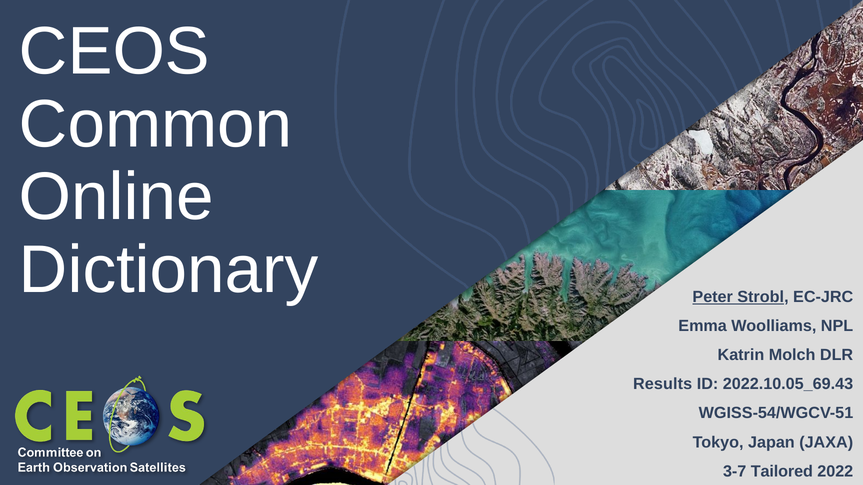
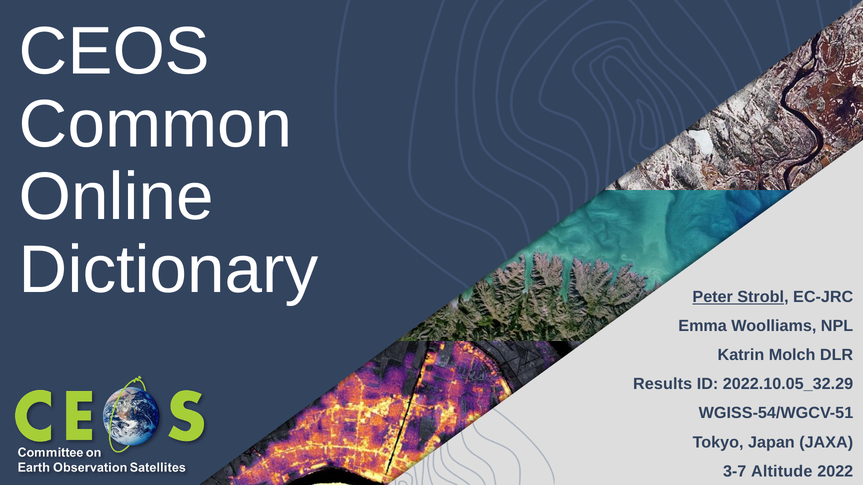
2022.10.05_69.43: 2022.10.05_69.43 -> 2022.10.05_32.29
Tailored: Tailored -> Altitude
